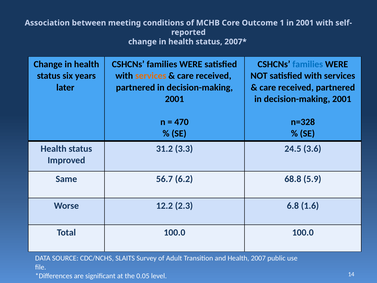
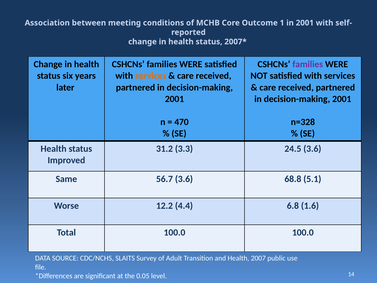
families at (308, 64) colour: blue -> purple
56.7 6.2: 6.2 -> 3.6
5.9: 5.9 -> 5.1
2.3: 2.3 -> 4.4
